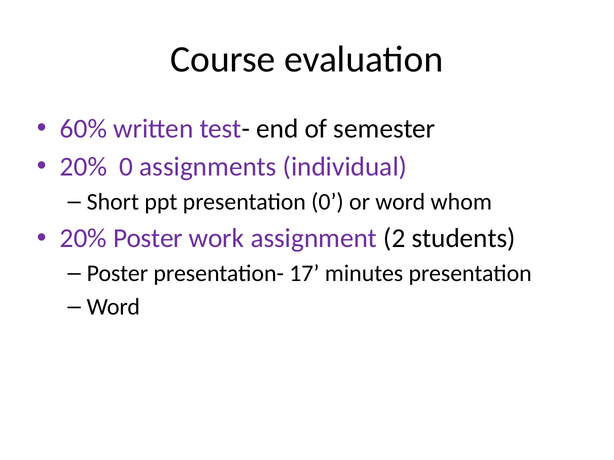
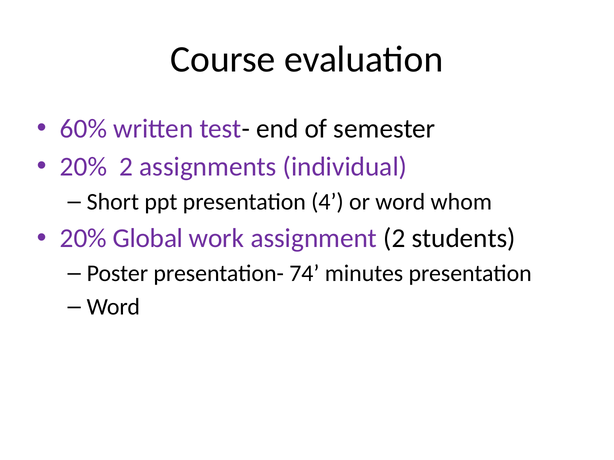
20% 0: 0 -> 2
presentation 0: 0 -> 4
20% Poster: Poster -> Global
17: 17 -> 74
